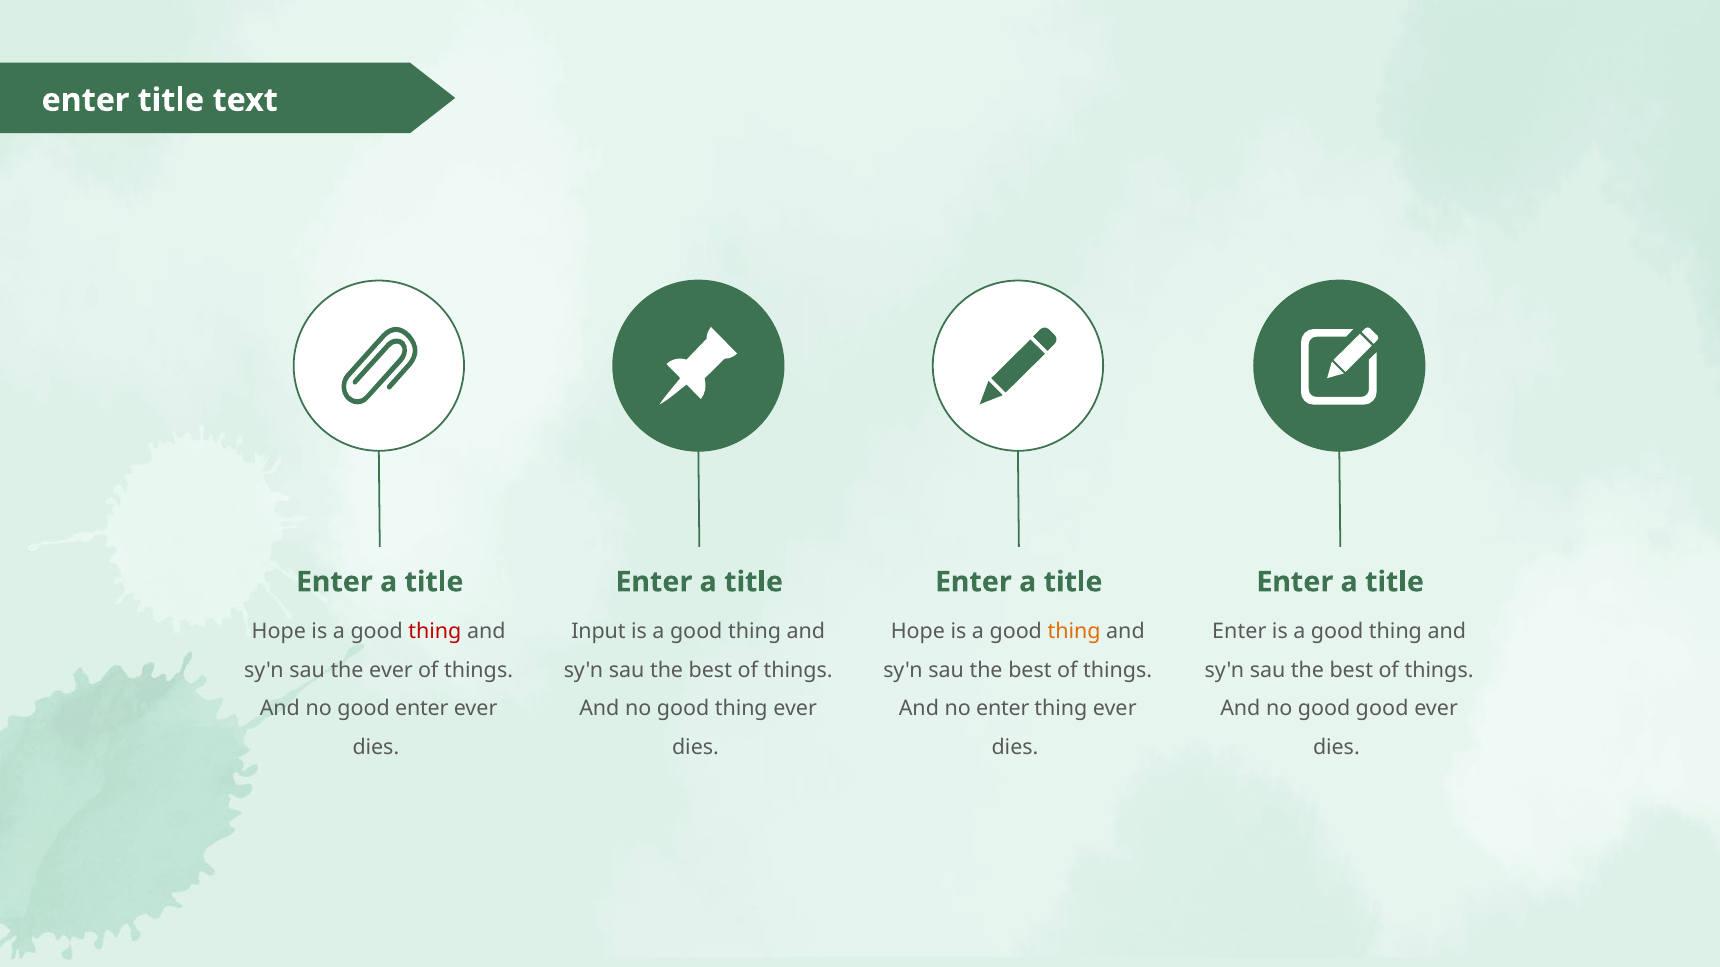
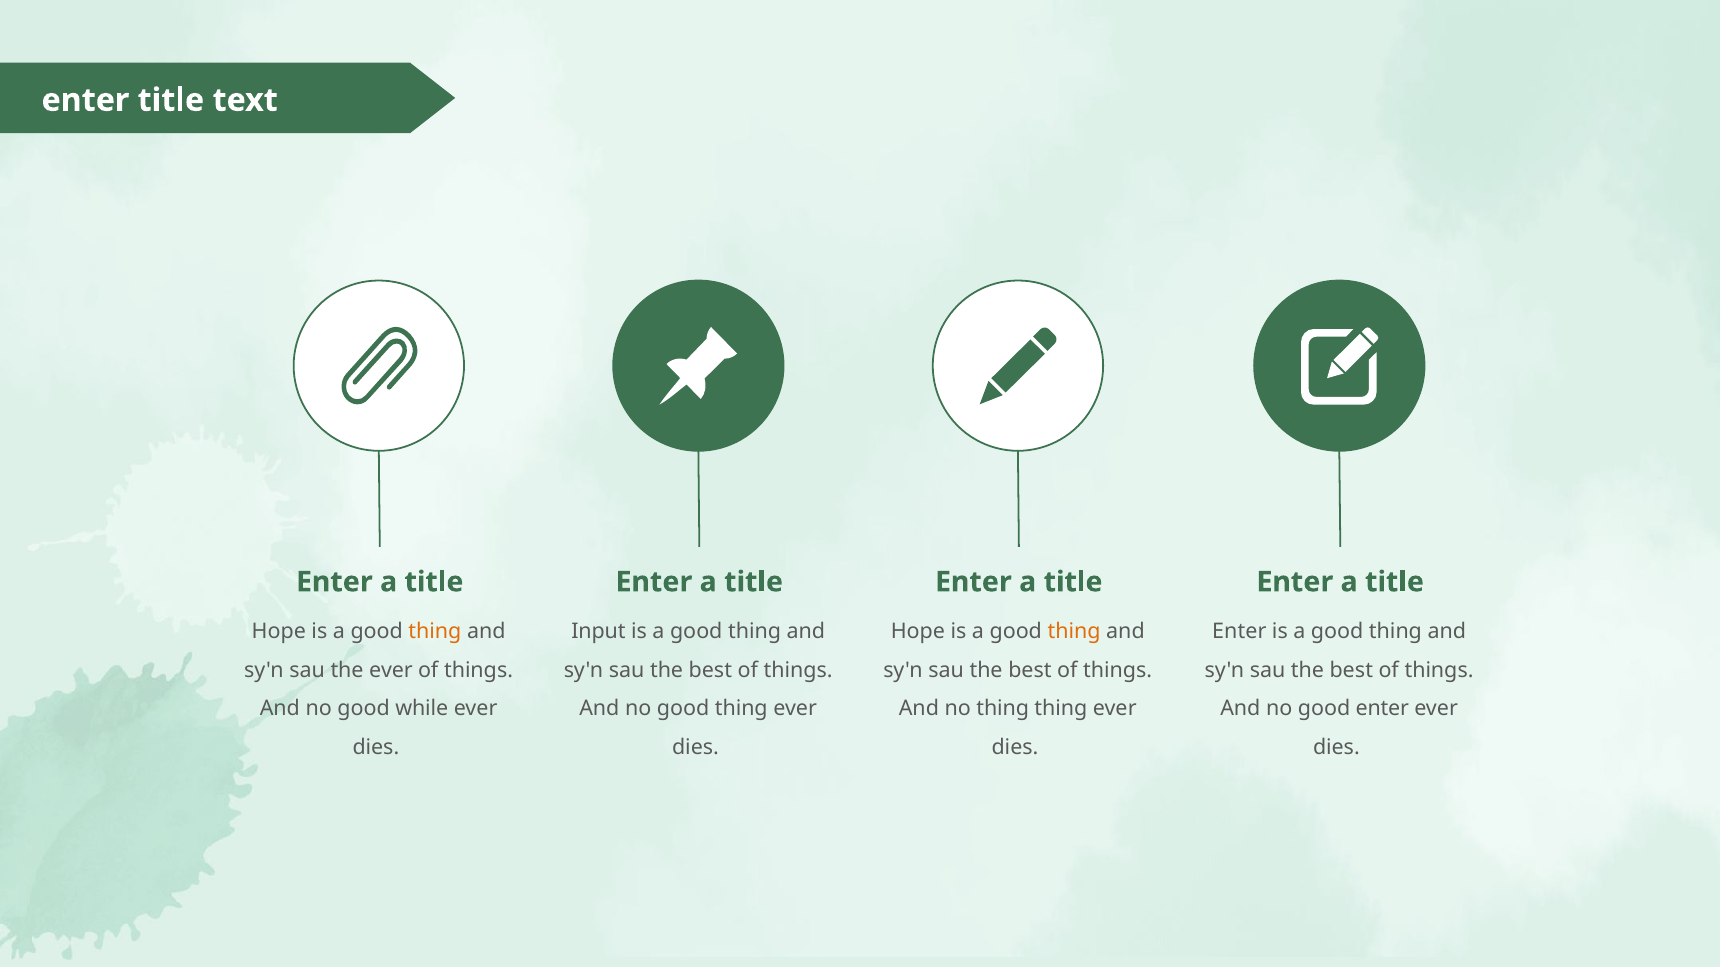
thing at (435, 632) colour: red -> orange
good enter: enter -> while
no enter: enter -> thing
good good: good -> enter
